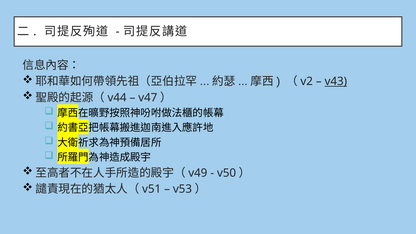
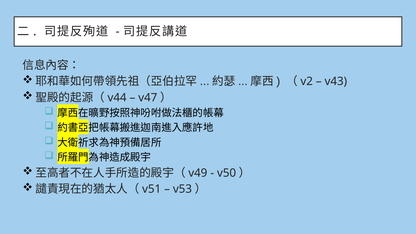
v43 underline: present -> none
